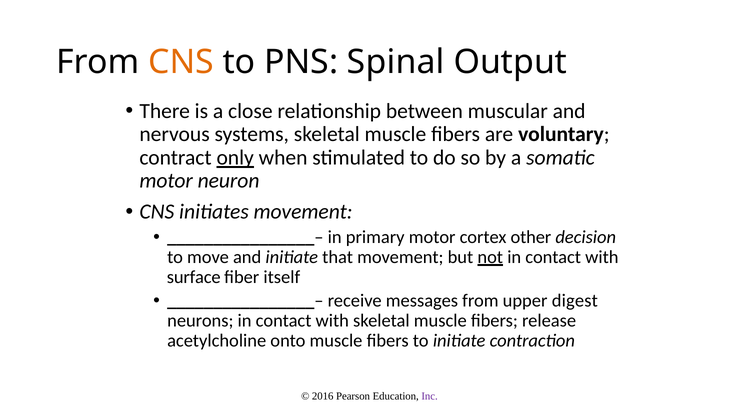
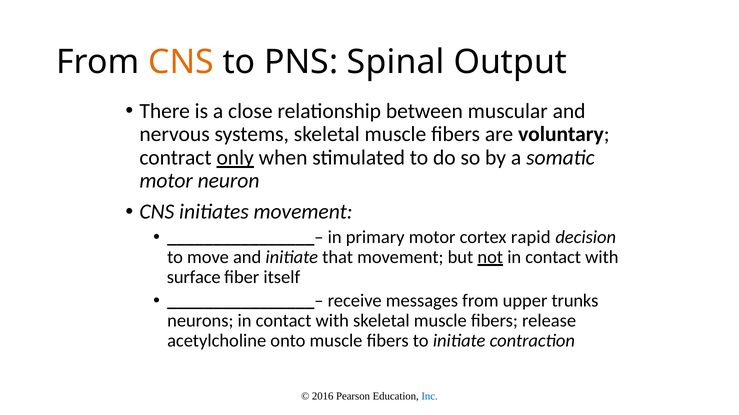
other: other -> rapid
digest: digest -> trunks
Inc colour: purple -> blue
